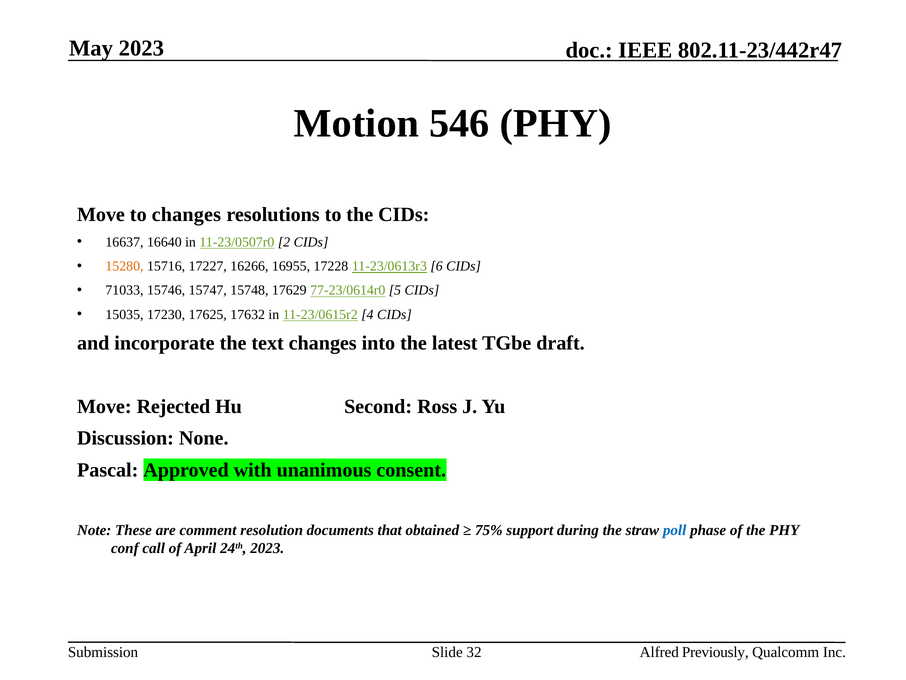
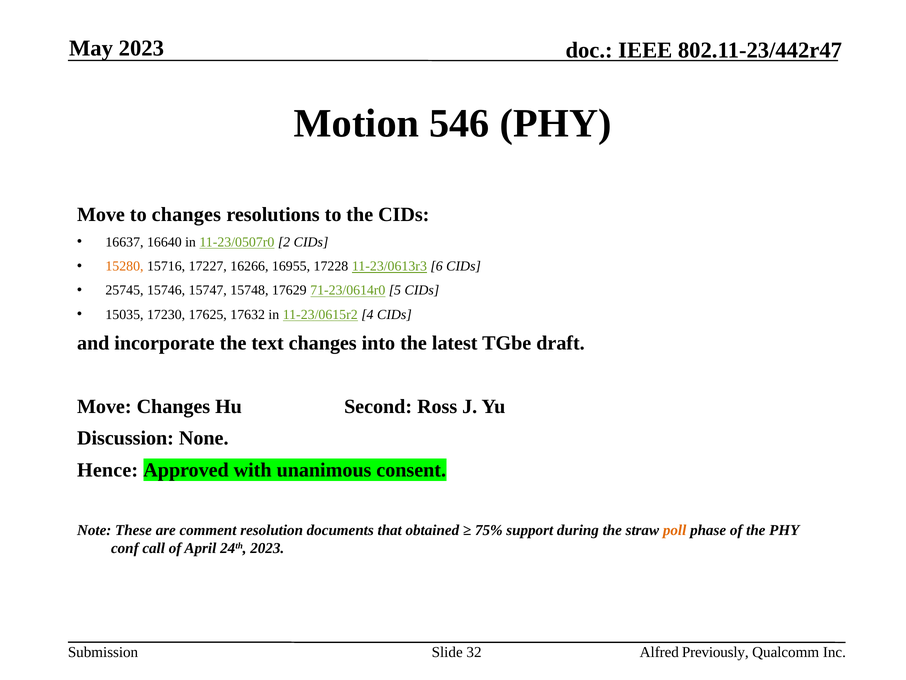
71033: 71033 -> 25745
77-23/0614r0: 77-23/0614r0 -> 71-23/0614r0
Move Rejected: Rejected -> Changes
Pascal: Pascal -> Hence
poll colour: blue -> orange
